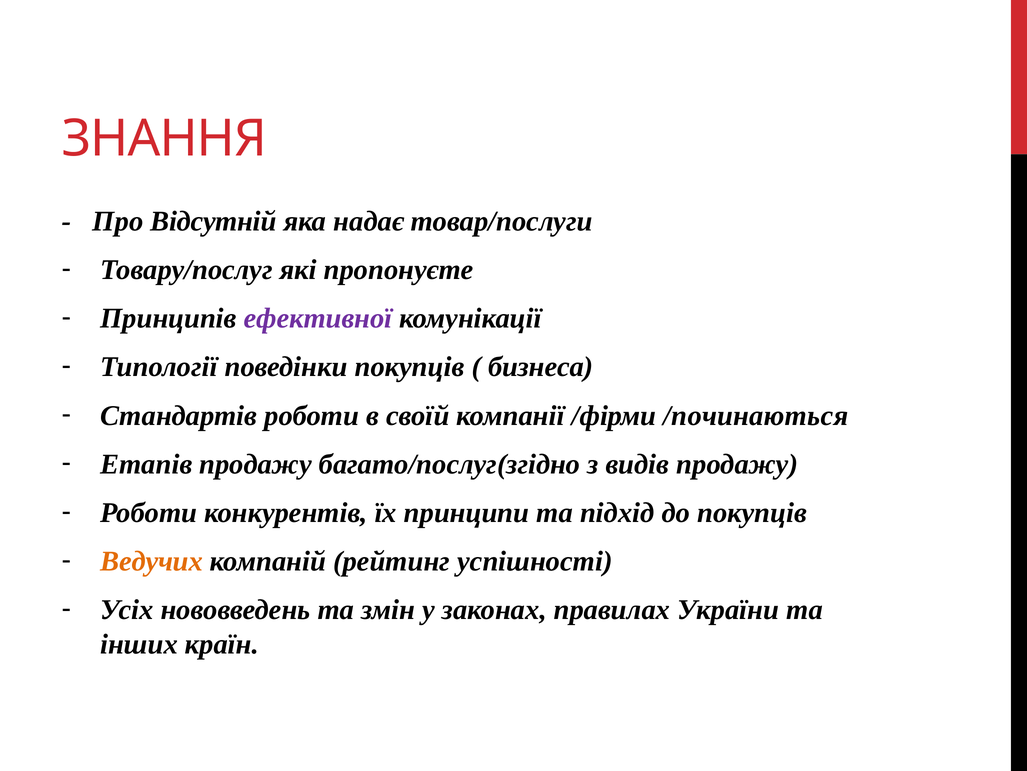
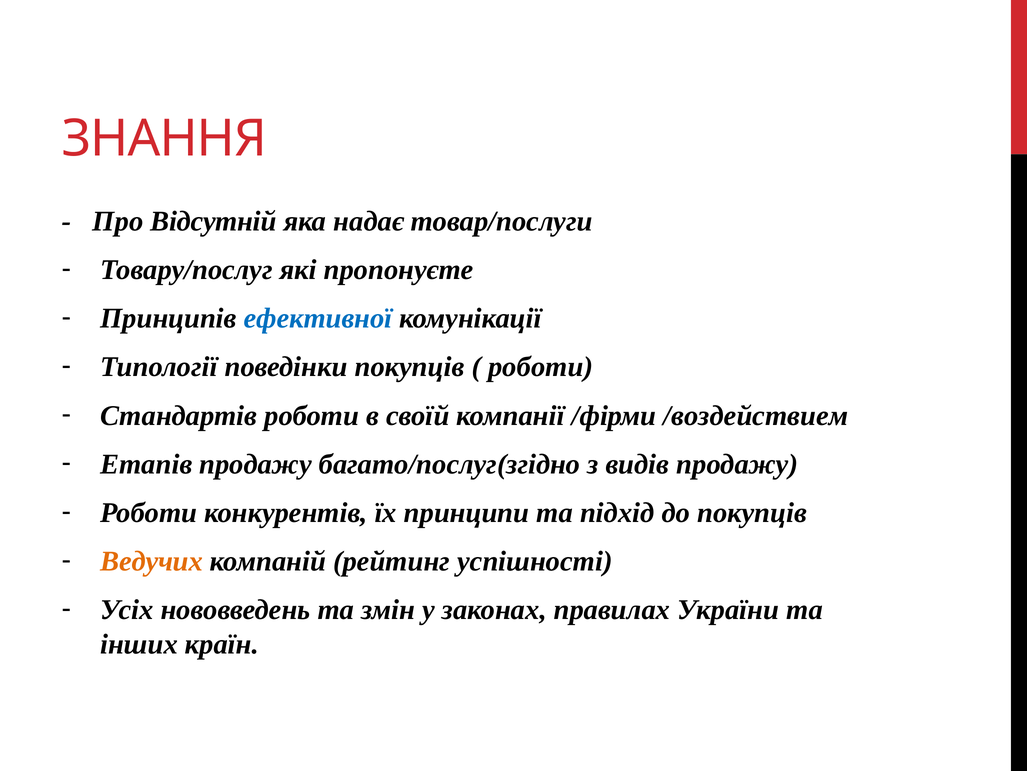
ефективної colour: purple -> blue
бизнеса at (541, 367): бизнеса -> роботи
/починаються: /починаються -> /воздействием
